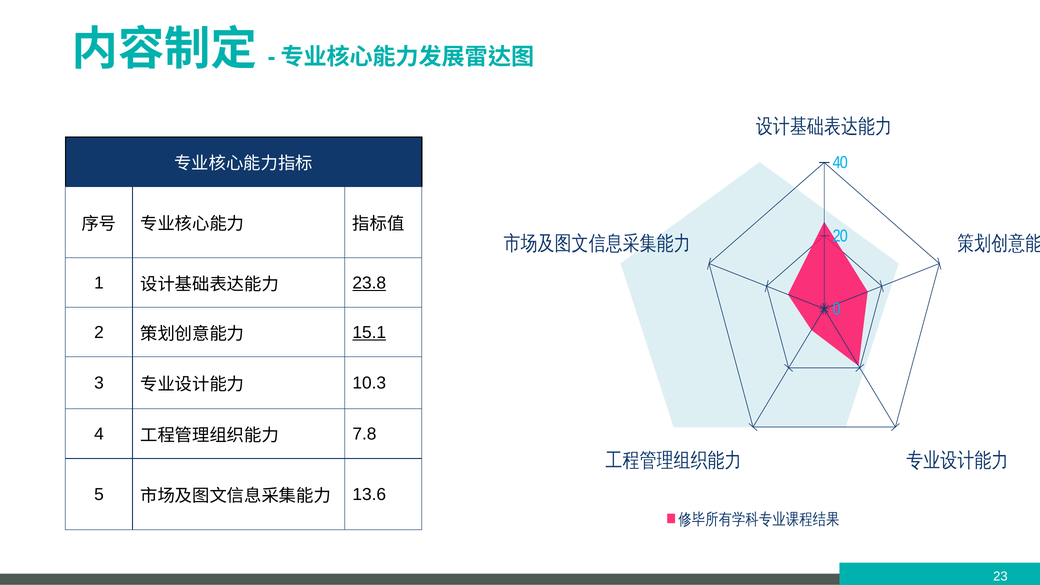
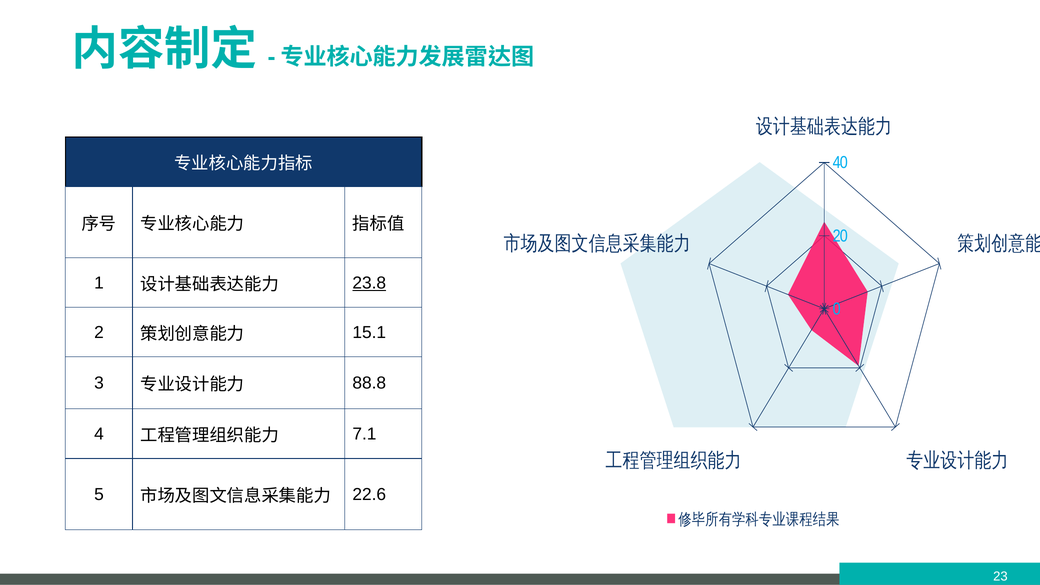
15.1 underline: present -> none
10.3: 10.3 -> 88.8
7.8: 7.8 -> 7.1
13.6: 13.6 -> 22.6
